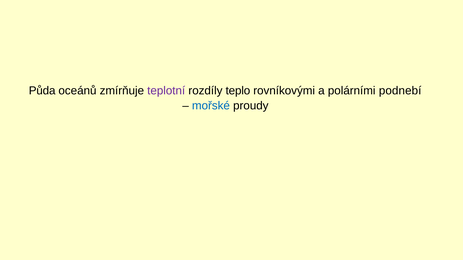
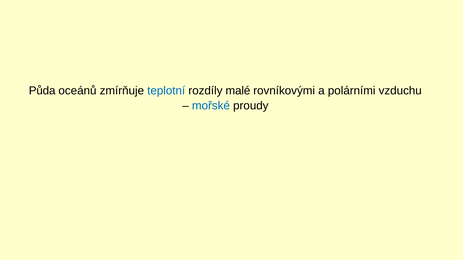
teplotní colour: purple -> blue
teplo: teplo -> malé
podnebí: podnebí -> vzduchu
